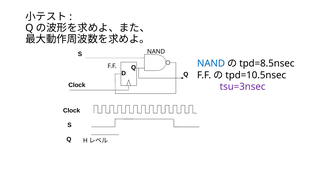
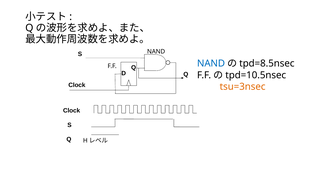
tsu=3nsec colour: purple -> orange
